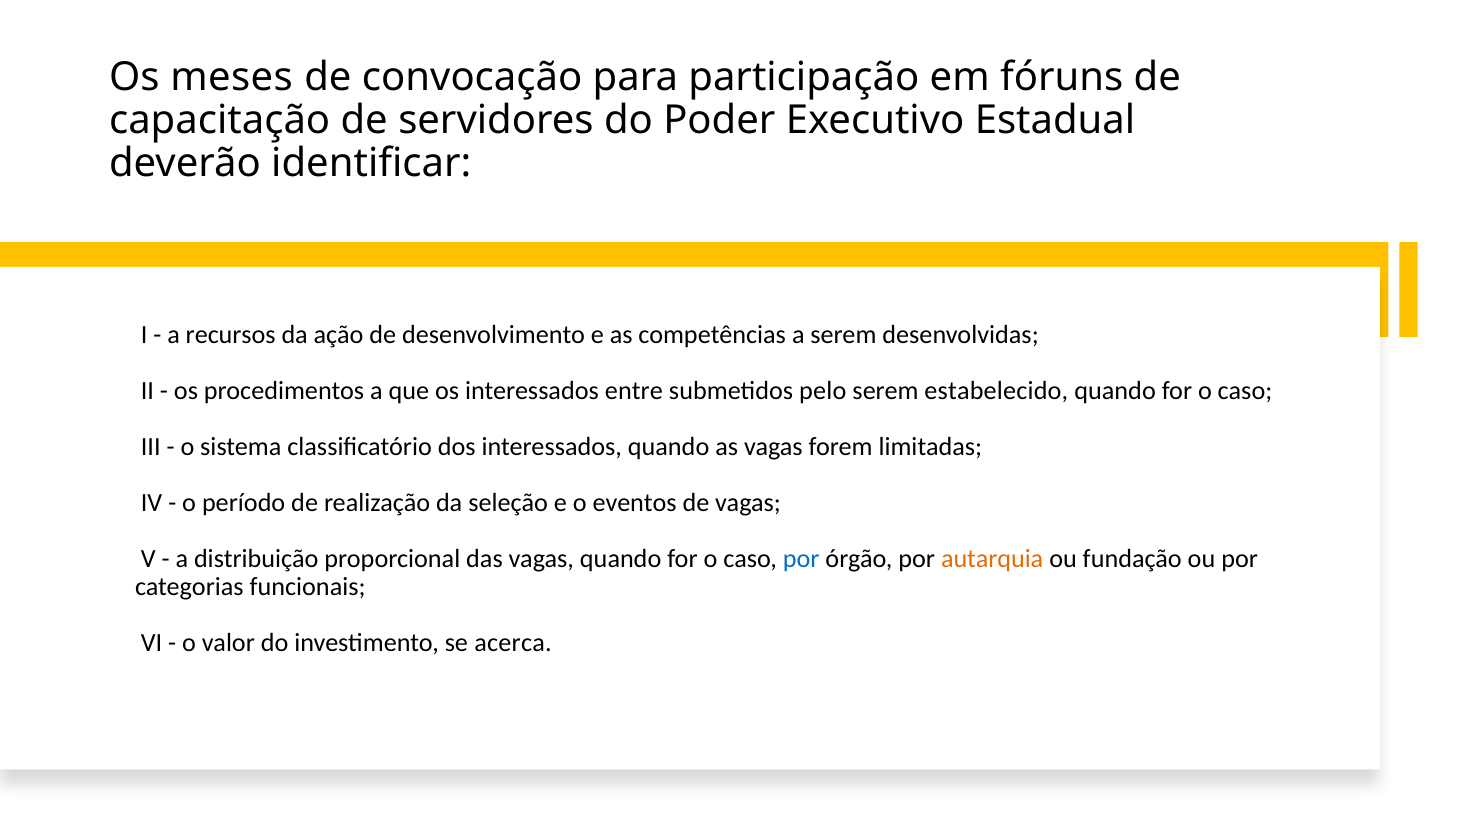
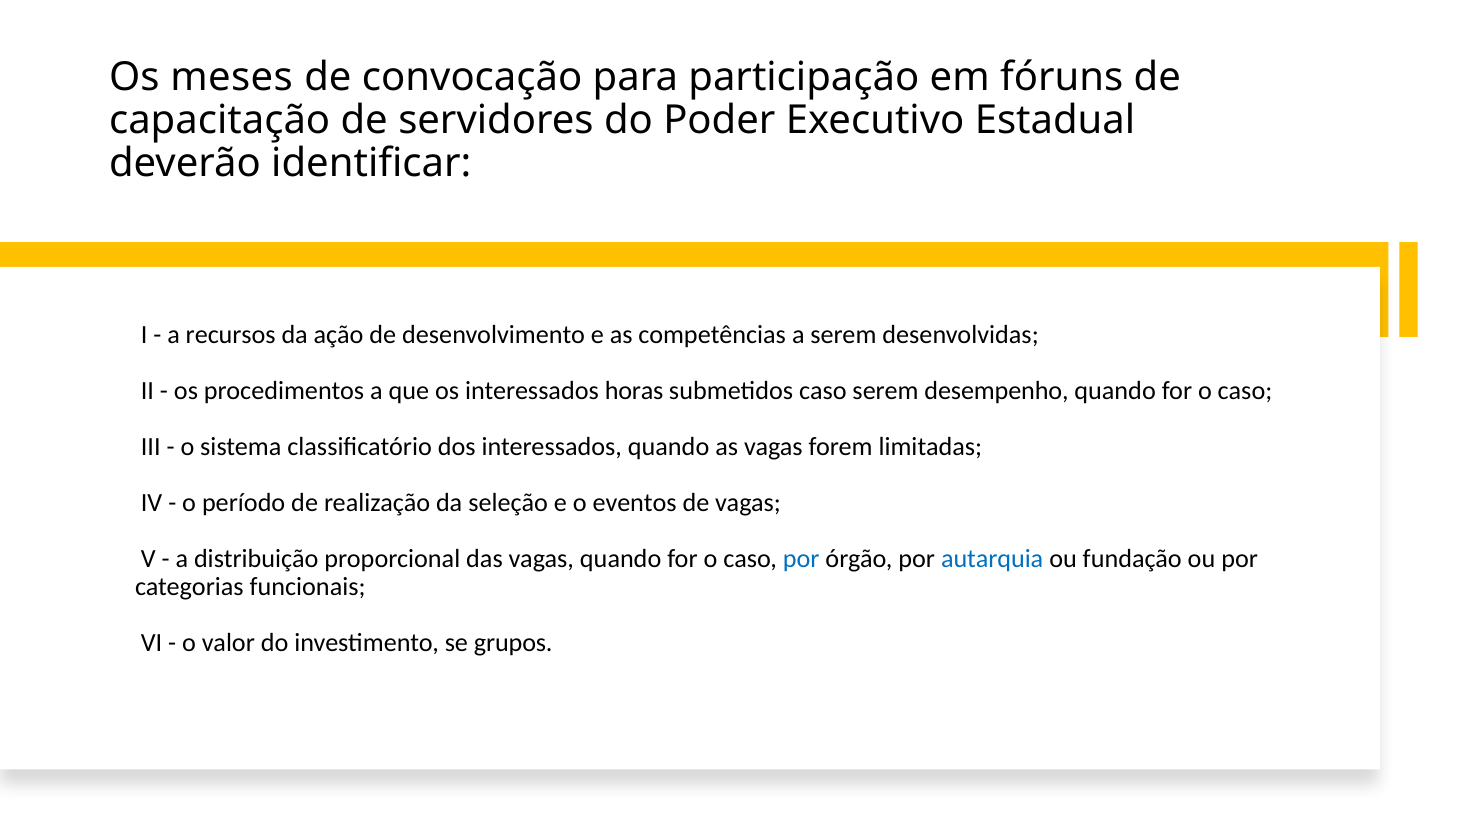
entre: entre -> horas
submetidos pelo: pelo -> caso
estabelecido: estabelecido -> desempenho
autarquia colour: orange -> blue
acerca: acerca -> grupos
